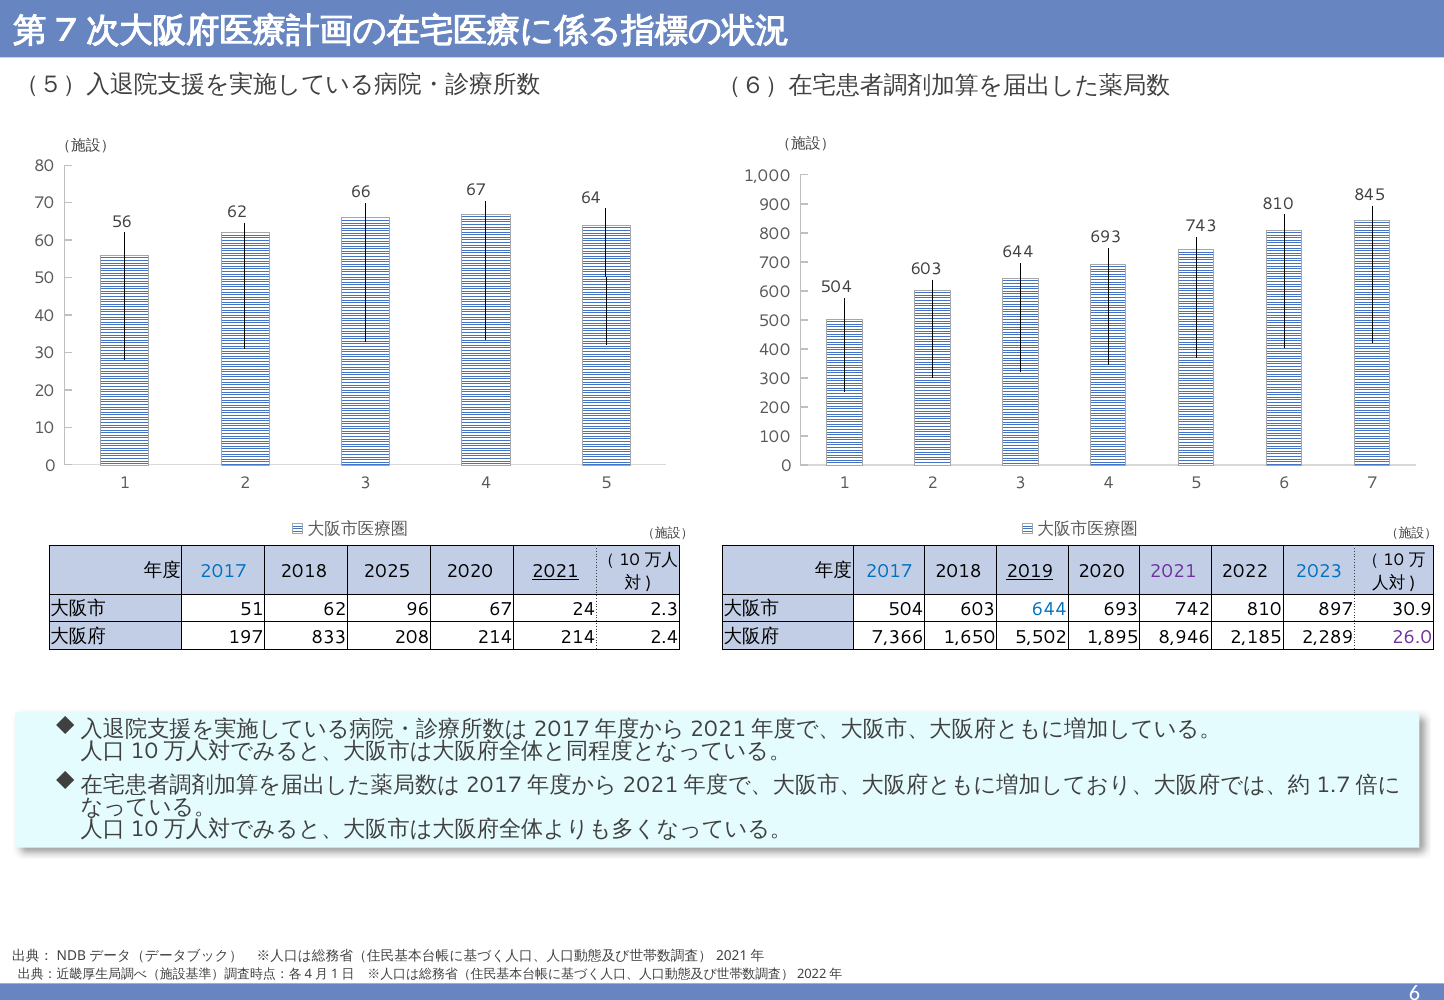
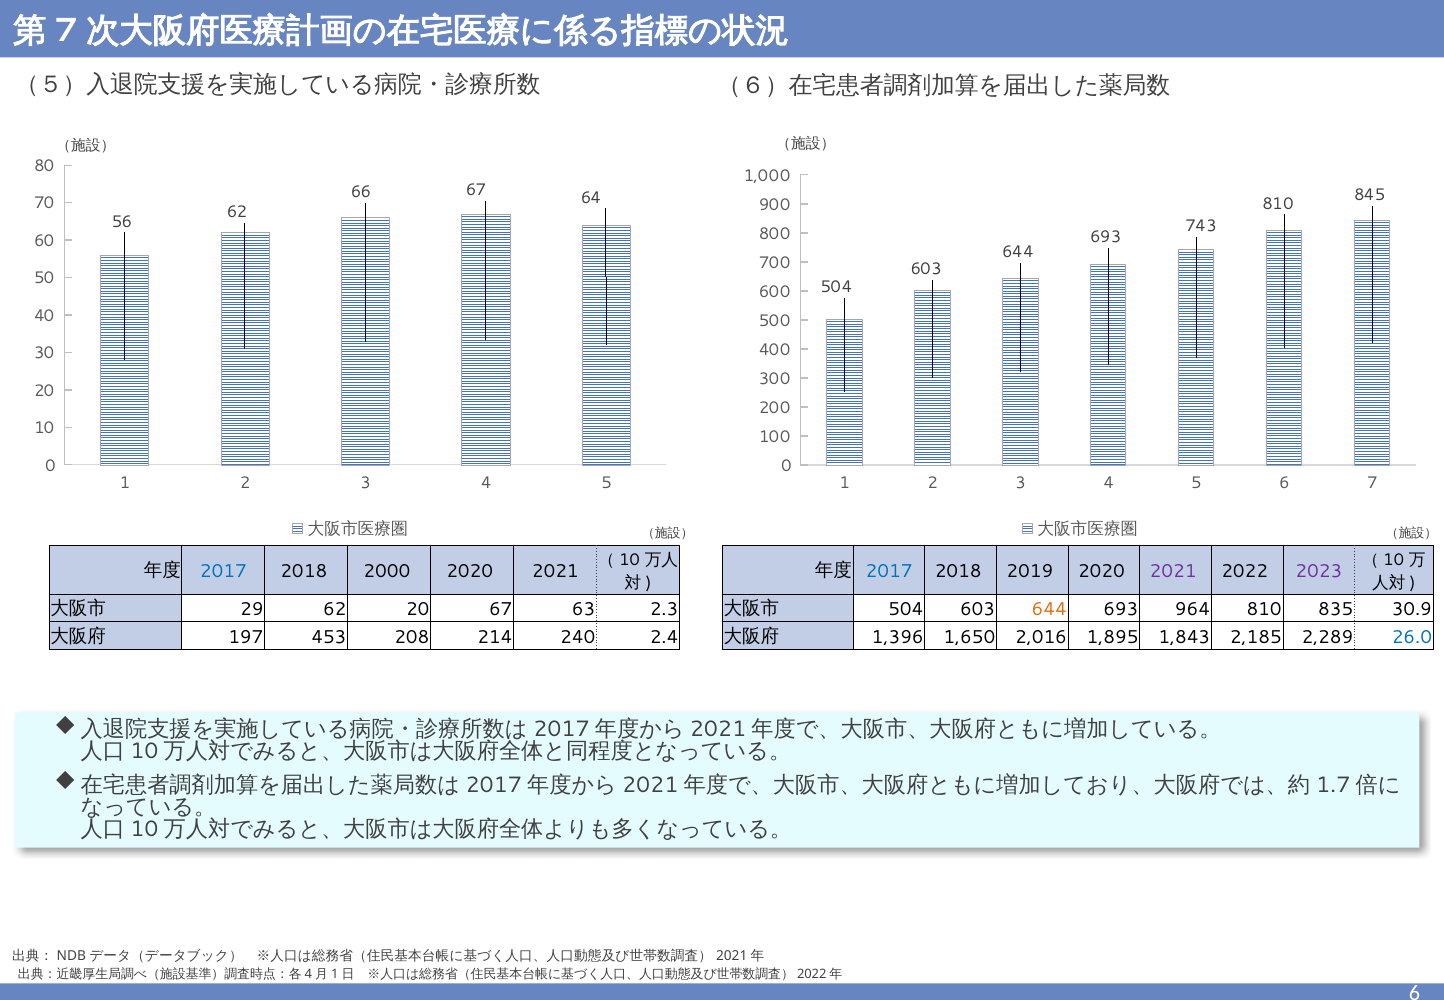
2025: 2025 -> 2000
2021 at (555, 571) underline: present -> none
2019 underline: present -> none
2023 colour: blue -> purple
51: 51 -> 29
62 96: 96 -> 20
24: 24 -> 63
644 at (1049, 609) colour: blue -> orange
742: 742 -> 964
897: 897 -> 835
833: 833 -> 453
214 214: 214 -> 240
7,366: 7,366 -> 1,396
5,502: 5,502 -> 2,016
8,946: 8,946 -> 1,843
26.0 colour: purple -> blue
